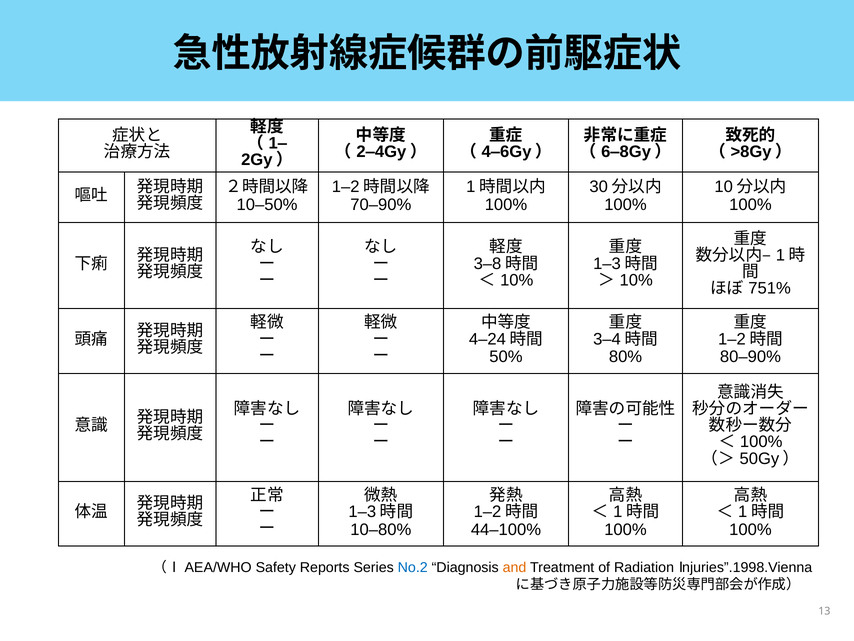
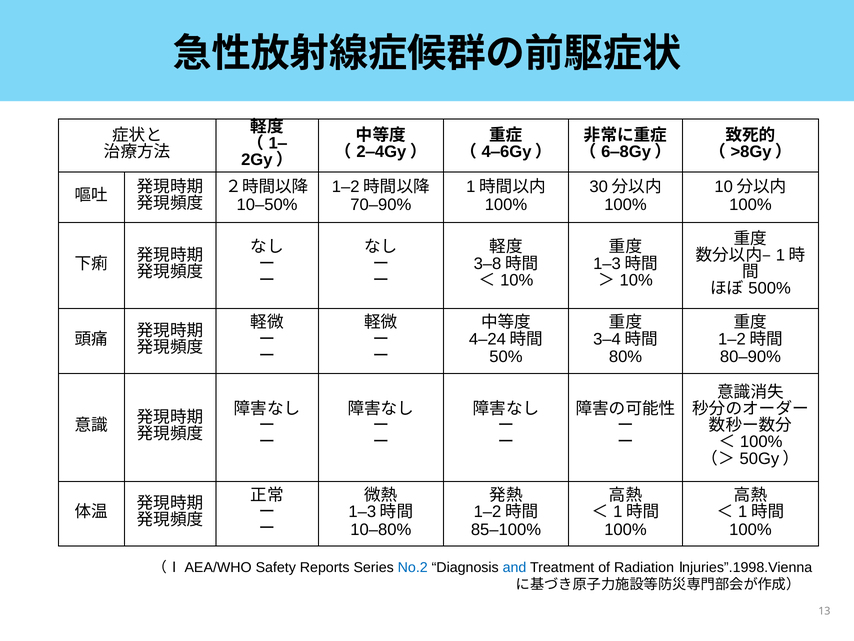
751%: 751% -> 500%
44‒100%: 44‒100% -> 85‒100%
and colour: orange -> blue
